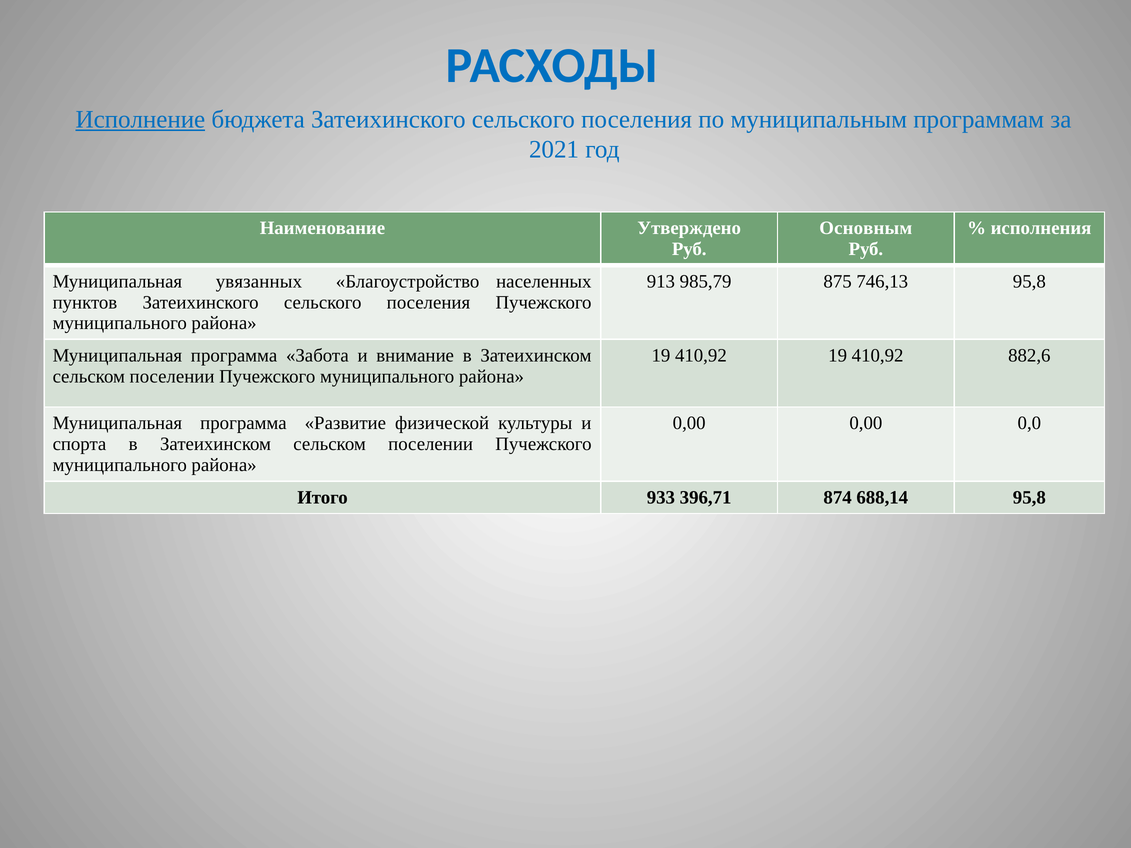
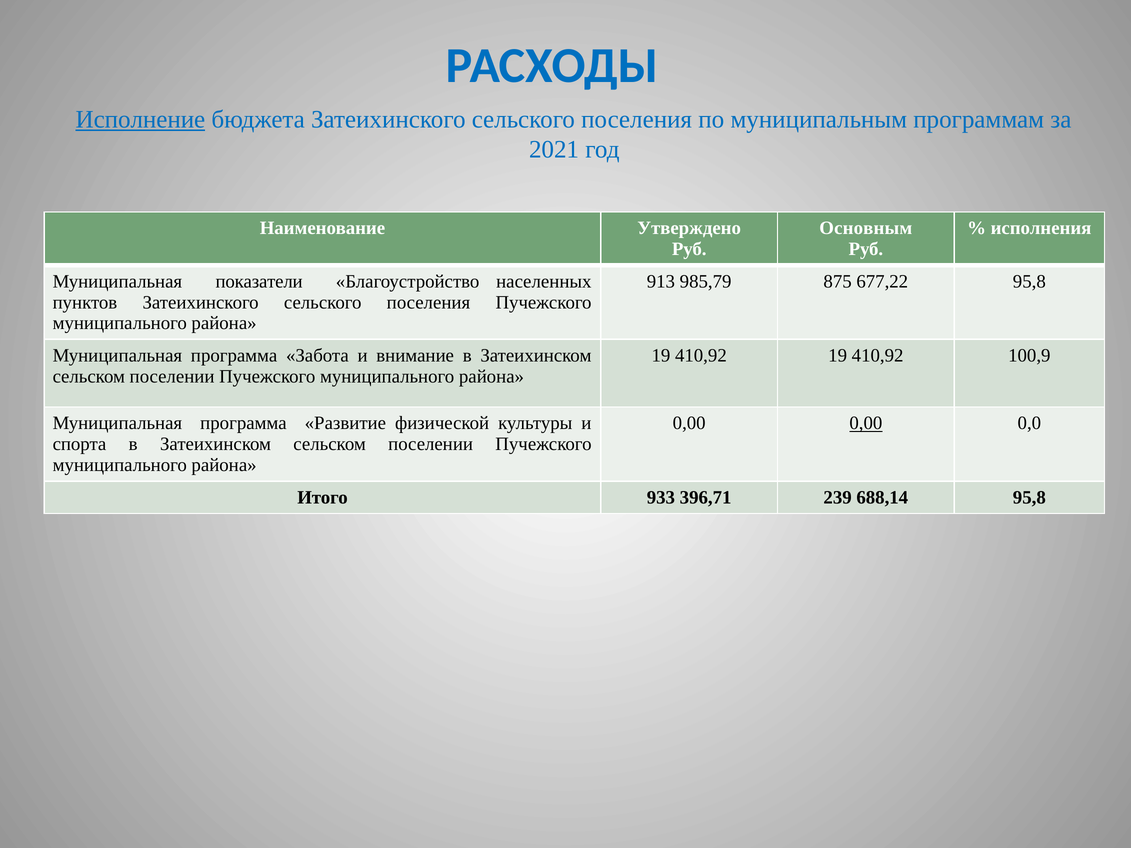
увязанных: увязанных -> показатели
746,13: 746,13 -> 677,22
882,6: 882,6 -> 100,9
0,00 at (866, 423) underline: none -> present
874: 874 -> 239
